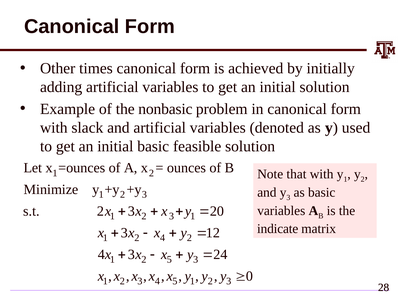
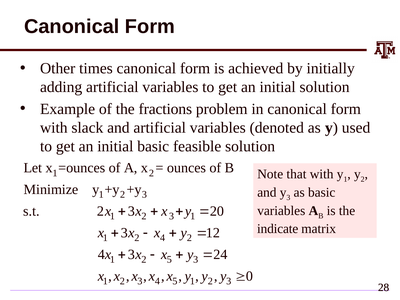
nonbasic: nonbasic -> fractions
